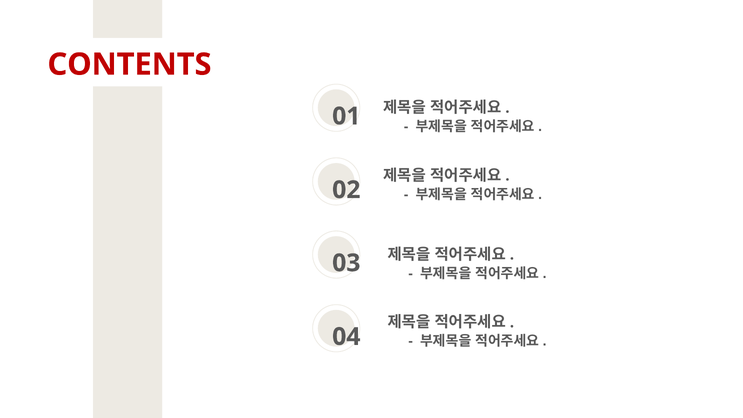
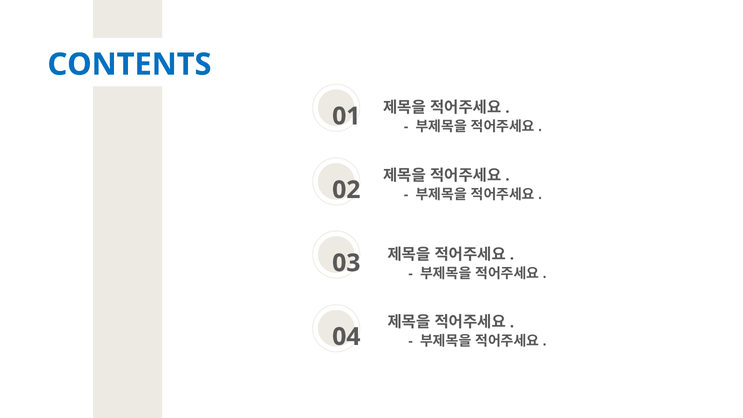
CONTENTS colour: red -> blue
